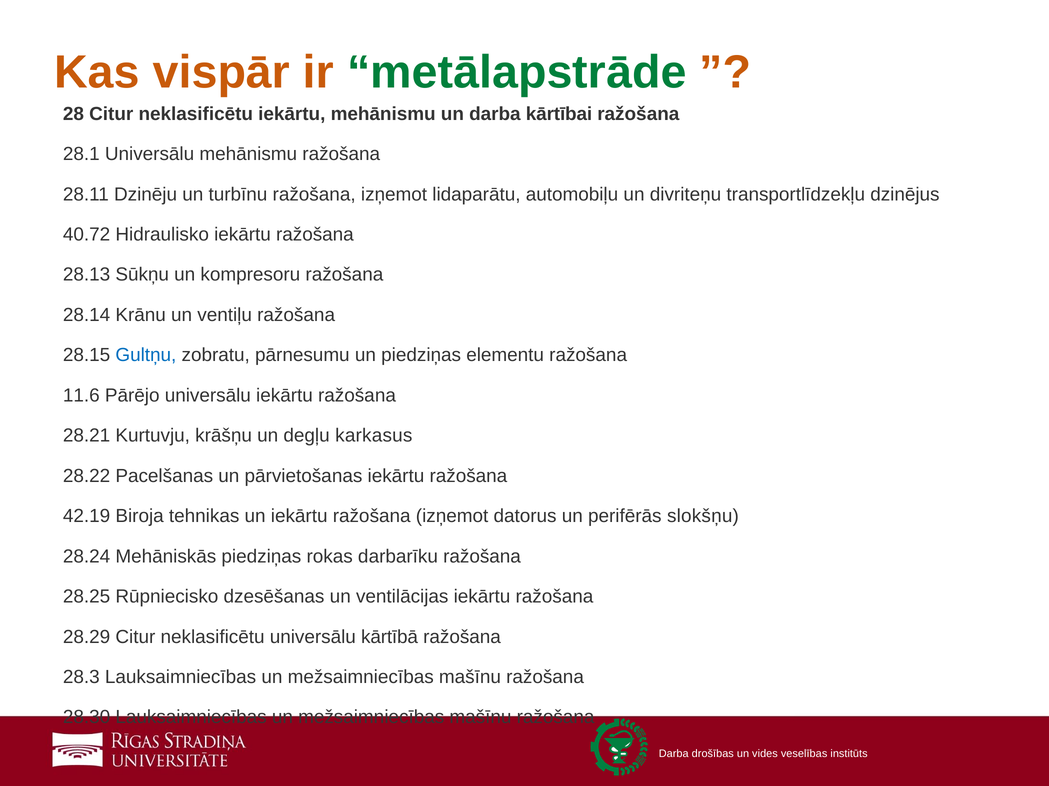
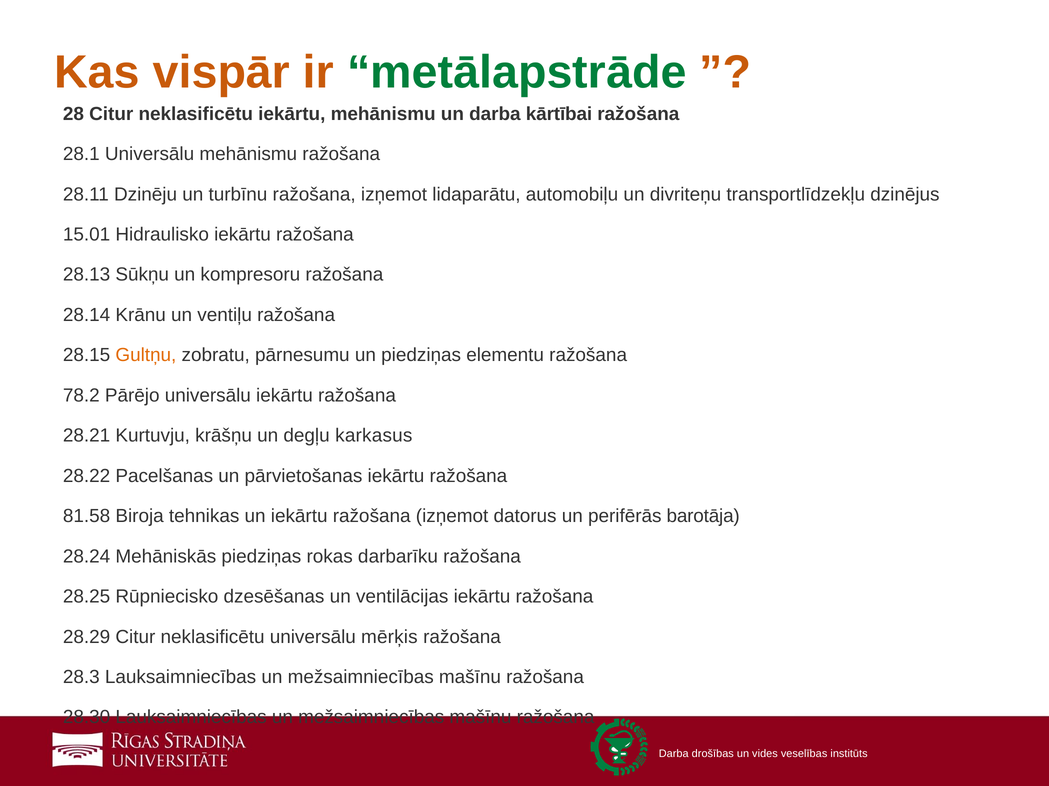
40.72: 40.72 -> 15.01
Gultņu colour: blue -> orange
11.6: 11.6 -> 78.2
42.19: 42.19 -> 81.58
slokšņu: slokšņu -> barotāja
kārtībā: kārtībā -> mērķis
